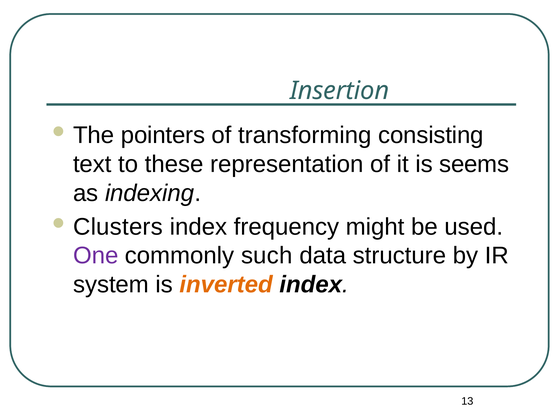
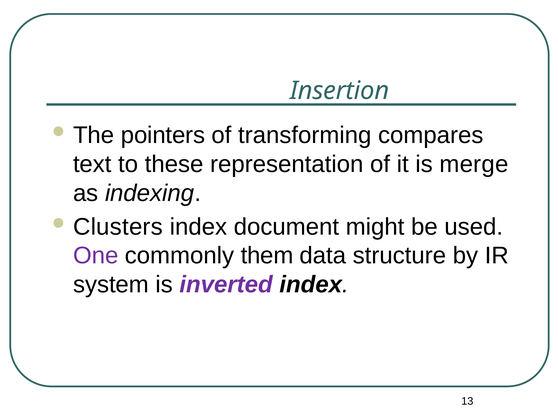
consisting: consisting -> compares
seems: seems -> merge
frequency: frequency -> document
such: such -> them
inverted colour: orange -> purple
